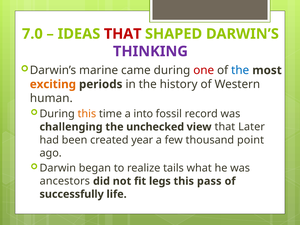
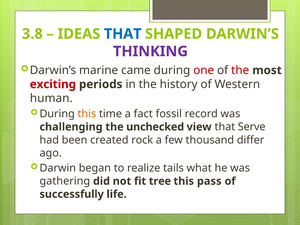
7.0: 7.0 -> 3.8
THAT at (123, 34) colour: red -> blue
the at (240, 70) colour: blue -> red
exciting colour: orange -> red
into: into -> fact
Later: Later -> Serve
year: year -> rock
point: point -> differ
ancestors: ancestors -> gathering
legs: legs -> tree
